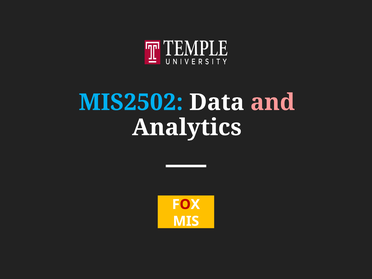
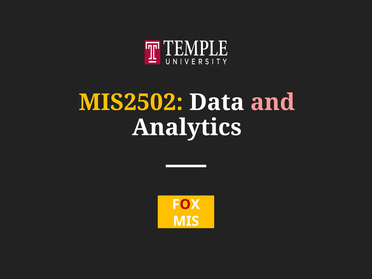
MIS2502 colour: light blue -> yellow
